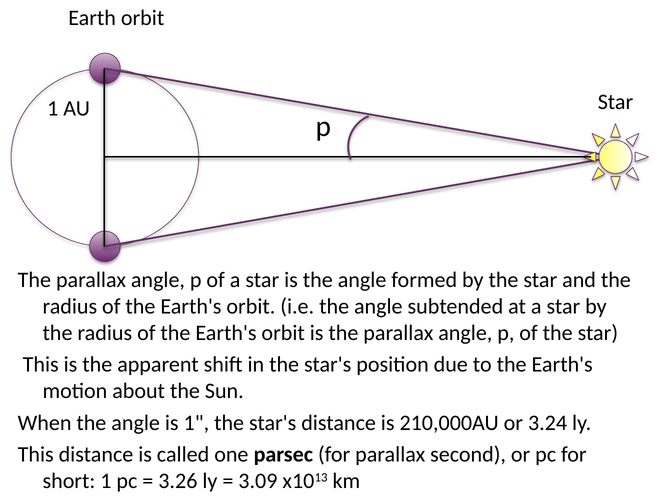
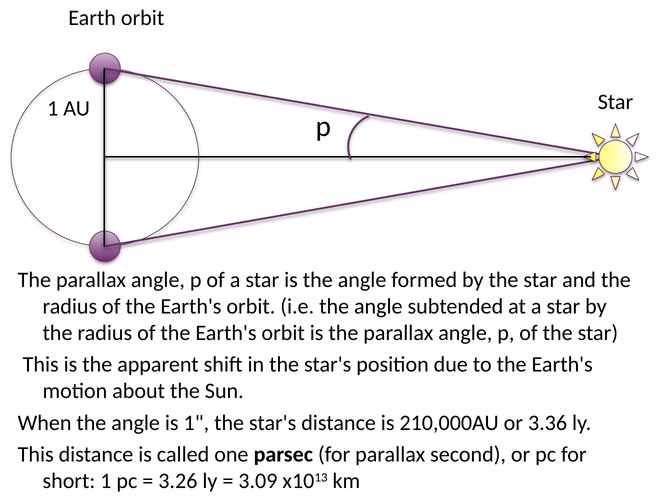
3.24: 3.24 -> 3.36
